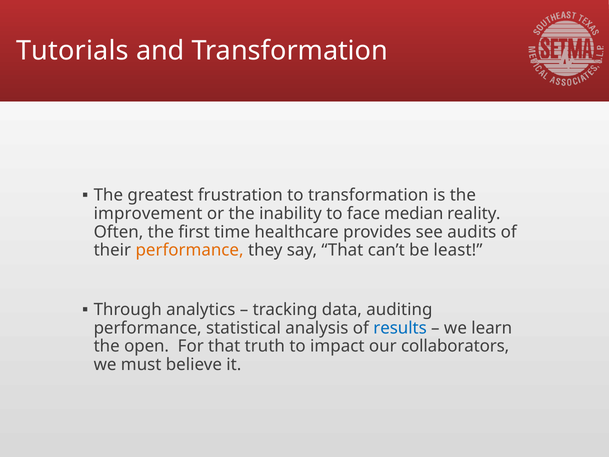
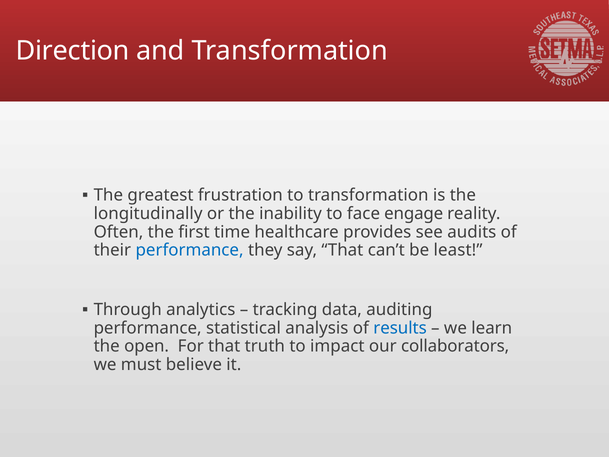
Tutorials: Tutorials -> Direction
improvement: improvement -> longitudinally
median: median -> engage
performance at (190, 250) colour: orange -> blue
